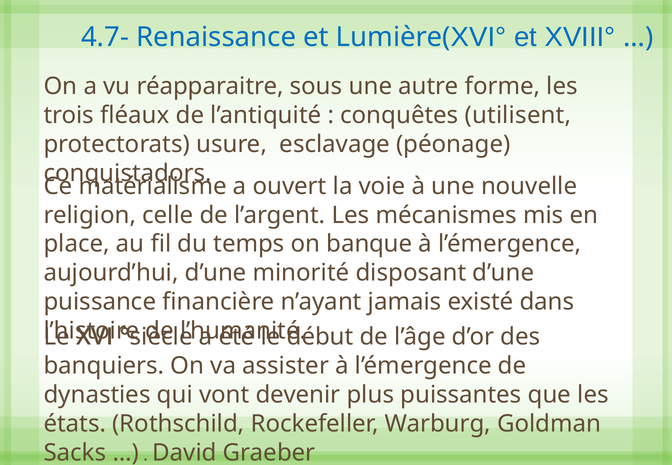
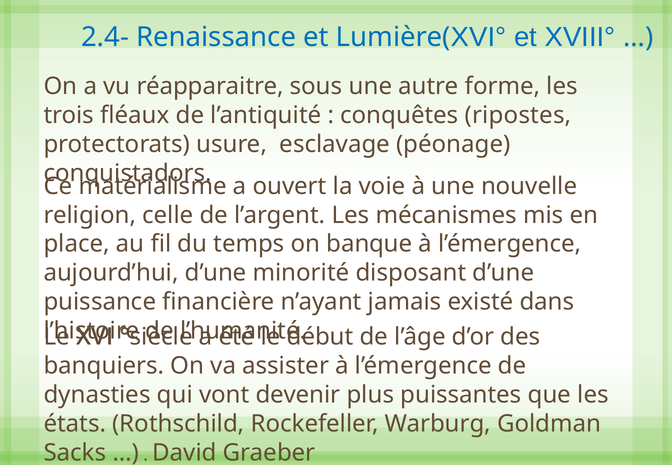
4.7-: 4.7- -> 2.4-
utilisent: utilisent -> ripostes
